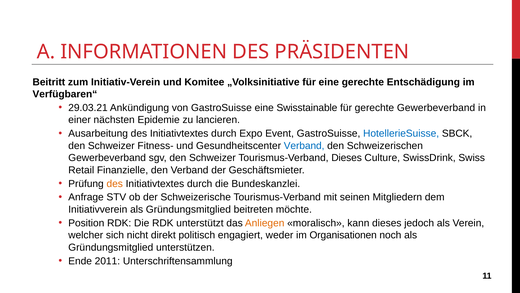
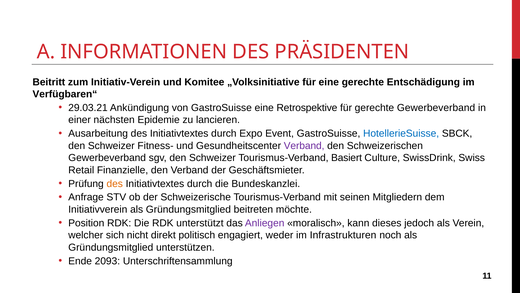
Swisstainable: Swisstainable -> Retrospektive
Verband at (304, 146) colour: blue -> purple
Tourismus-Verband Dieses: Dieses -> Basiert
Anliegen colour: orange -> purple
Organisationen: Organisationen -> Infrastrukturen
2011: 2011 -> 2093
